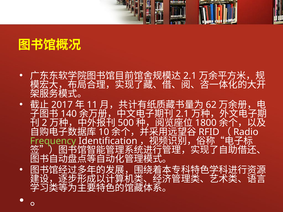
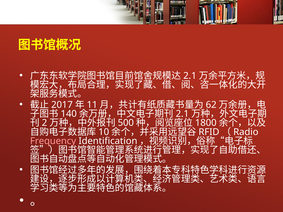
Frequency colour: light green -> pink
